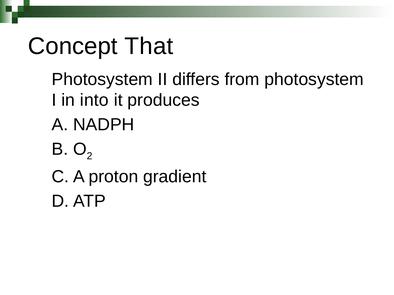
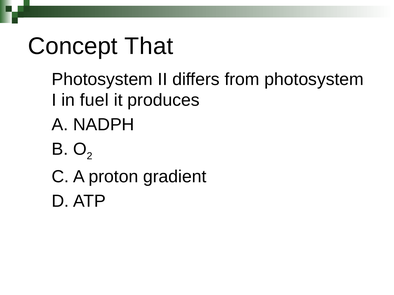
into: into -> fuel
